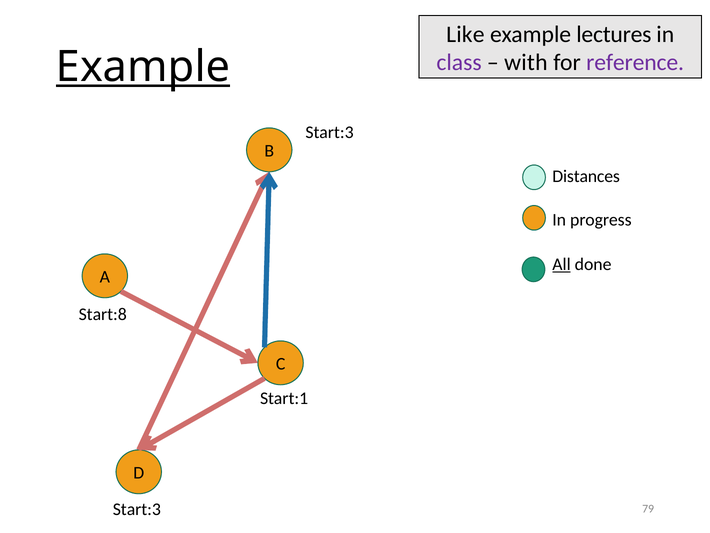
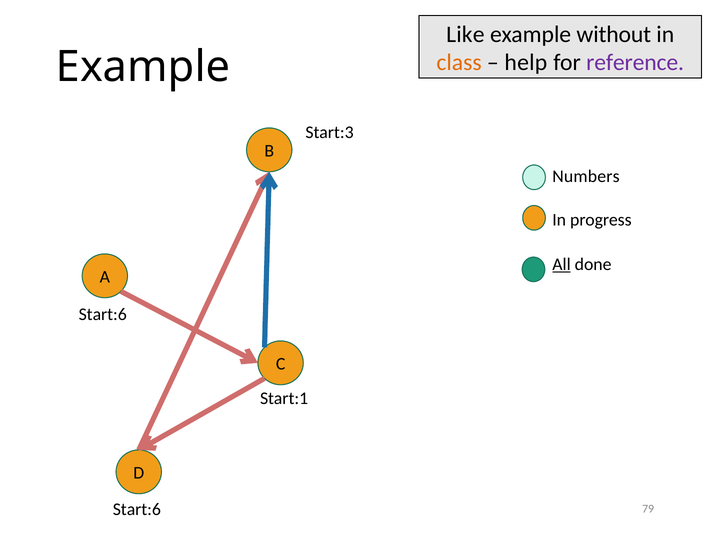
lectures: lectures -> without
class colour: purple -> orange
with: with -> help
Example at (143, 67) underline: present -> none
Distances: Distances -> Numbers
Start:8 at (103, 314): Start:8 -> Start:6
Start:3 at (137, 509): Start:3 -> Start:6
